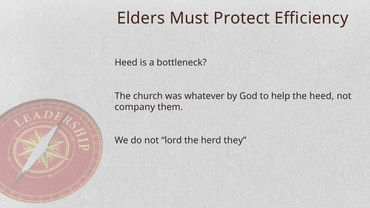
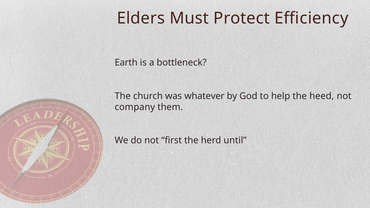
Heed at (126, 63): Heed -> Earth
lord: lord -> first
they: they -> until
